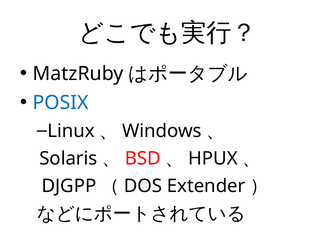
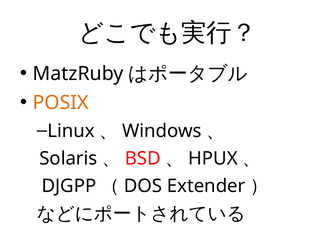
POSIX colour: blue -> orange
